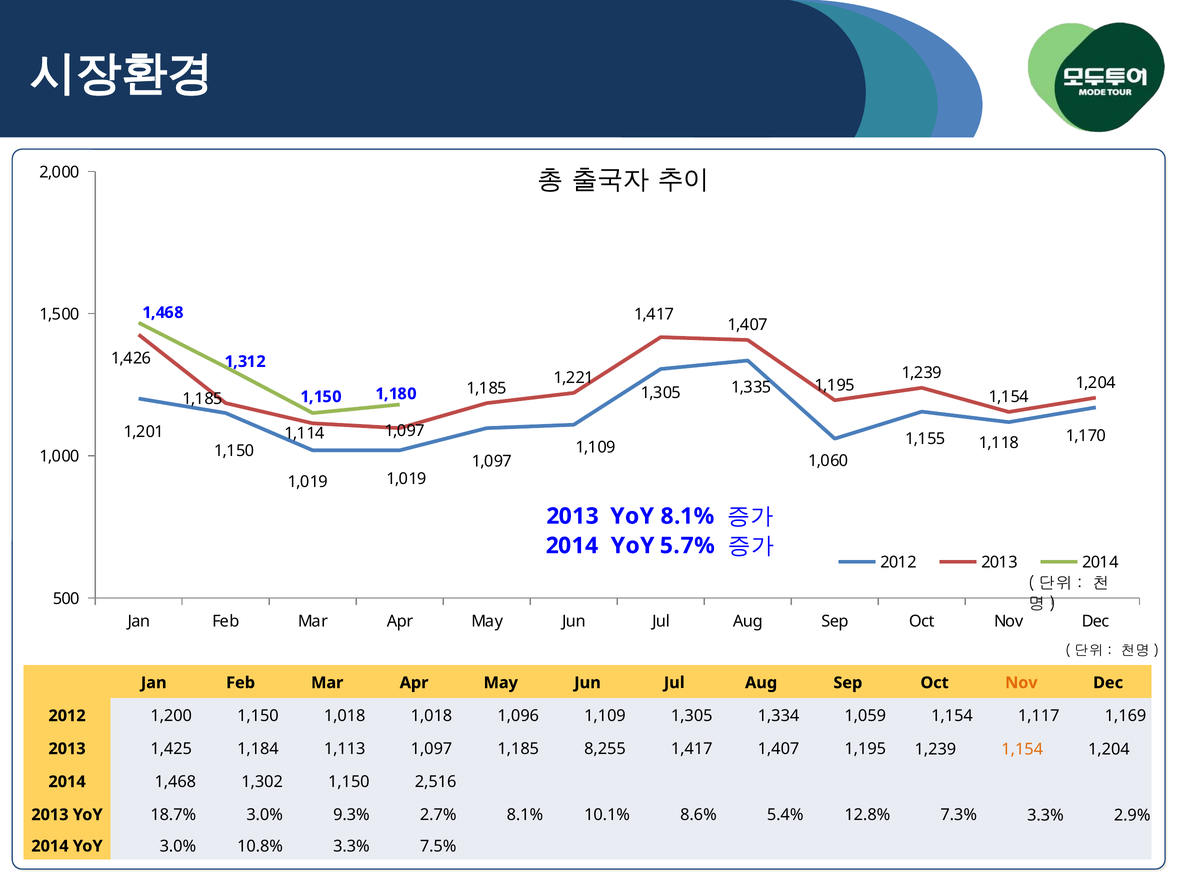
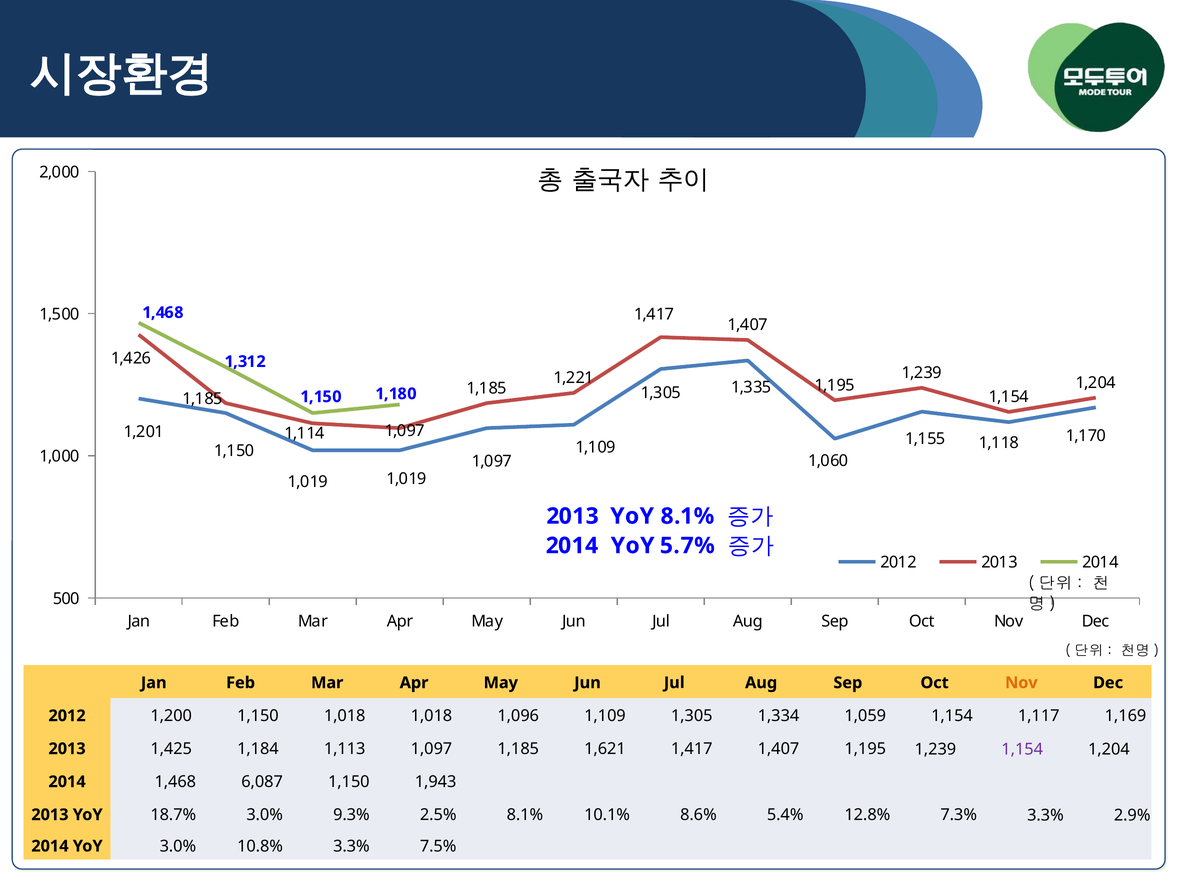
8,255: 8,255 -> 1,621
1,154 at (1022, 750) colour: orange -> purple
1,302: 1,302 -> 6,087
2,516: 2,516 -> 1,943
2.7%: 2.7% -> 2.5%
